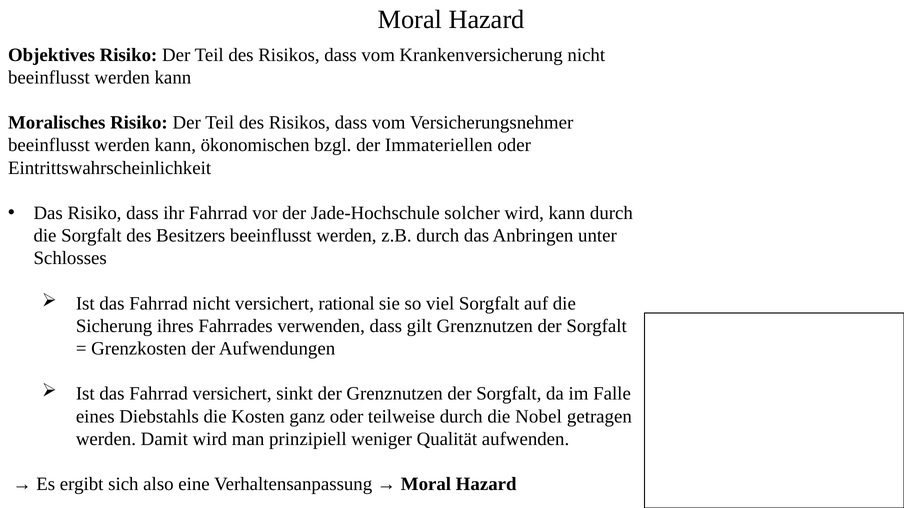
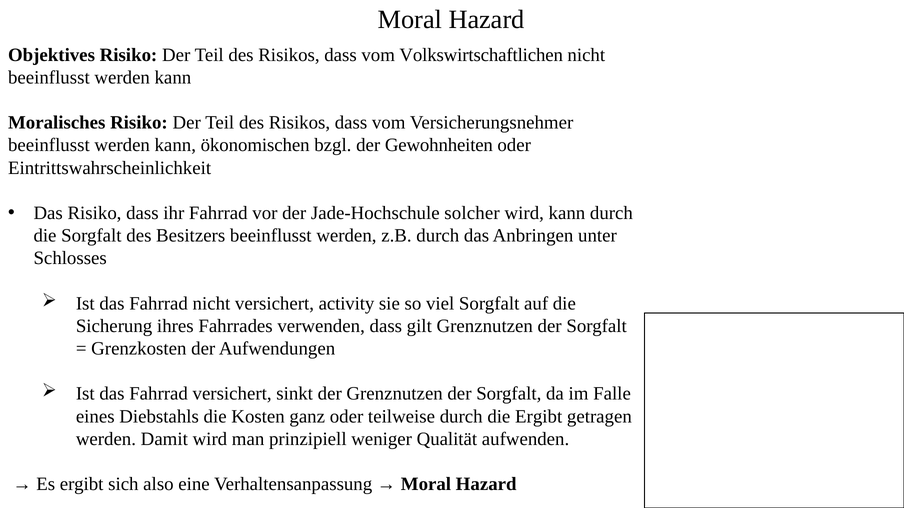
Krankenversicherung: Krankenversicherung -> Volkswirtschaftlichen
Immateriellen: Immateriellen -> Gewohnheiten
rational: rational -> activity
die Nobel: Nobel -> Ergibt
